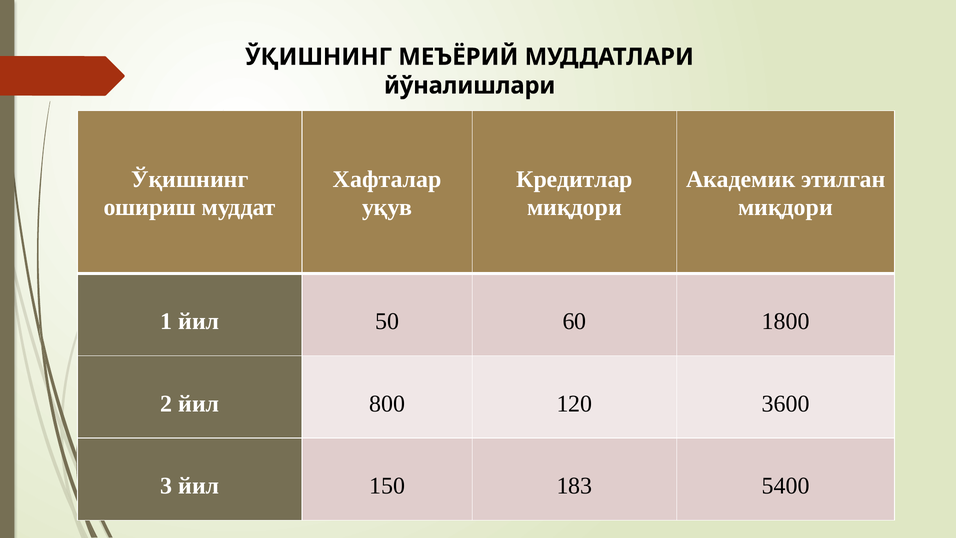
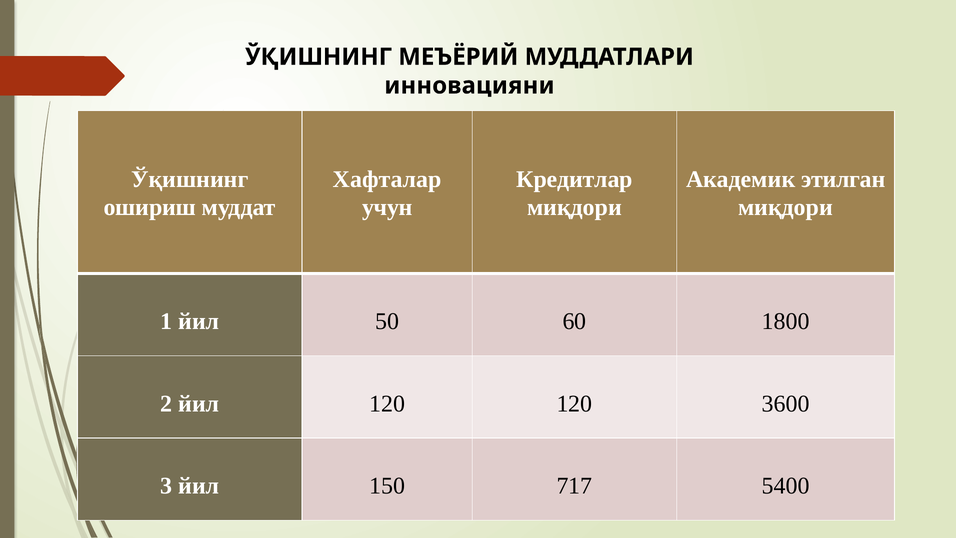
йўналишлари: йўналишлари -> инновацияни
уқув: уқув -> учун
йил 800: 800 -> 120
183: 183 -> 717
